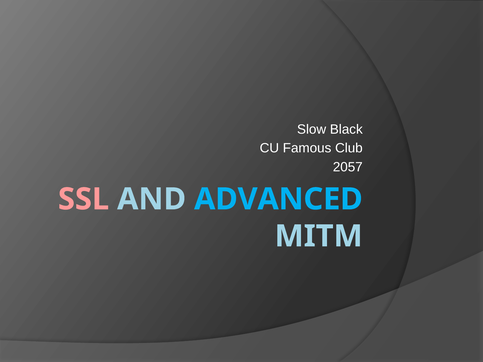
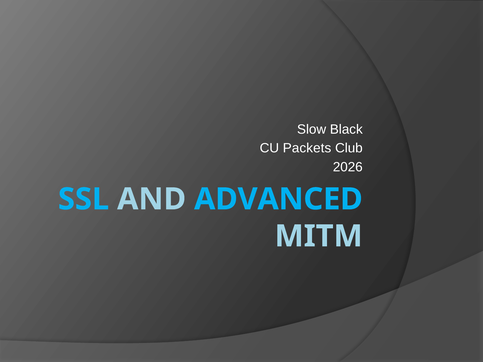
Famous: Famous -> Packets
2057: 2057 -> 2026
SSL colour: pink -> light blue
